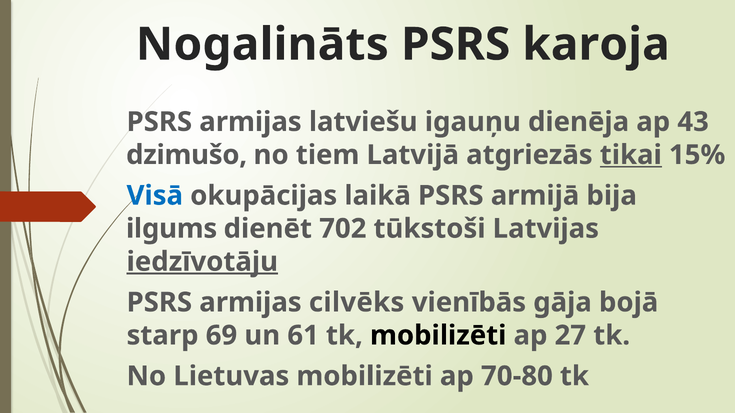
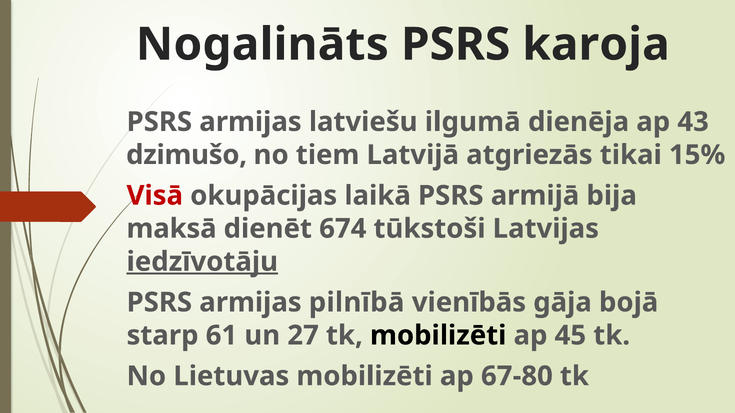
igauņu: igauņu -> ilgumā
tikai underline: present -> none
Visā colour: blue -> red
ilgums: ilgums -> maksā
702: 702 -> 674
cilvēks: cilvēks -> pilnībā
69: 69 -> 61
61: 61 -> 27
27: 27 -> 45
70-80: 70-80 -> 67-80
